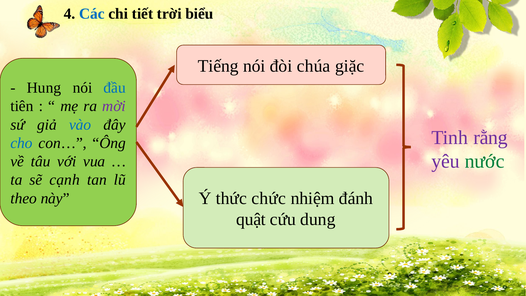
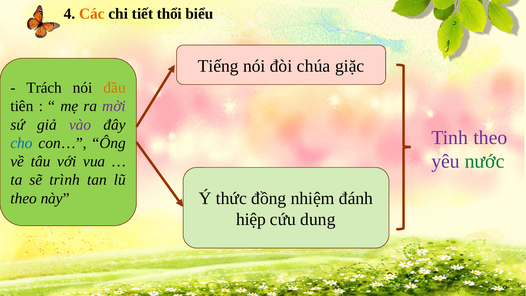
Các colour: blue -> orange
trời: trời -> thổi
Hung: Hung -> Trách
đầu colour: blue -> orange
vào colour: blue -> purple
Tinh rằng: rằng -> theo
cạnh: cạnh -> trình
chức: chức -> đồng
quật: quật -> hiệp
